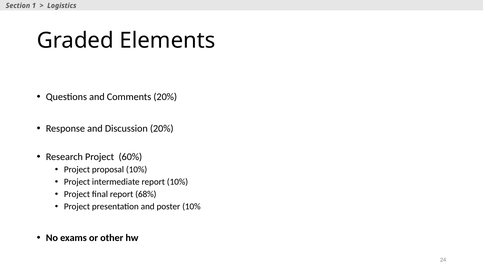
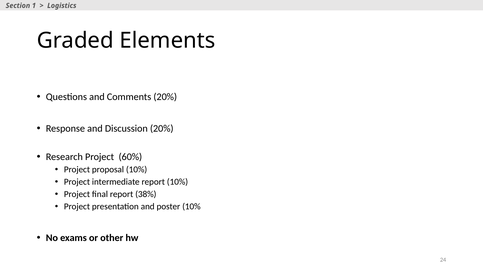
68%: 68% -> 38%
